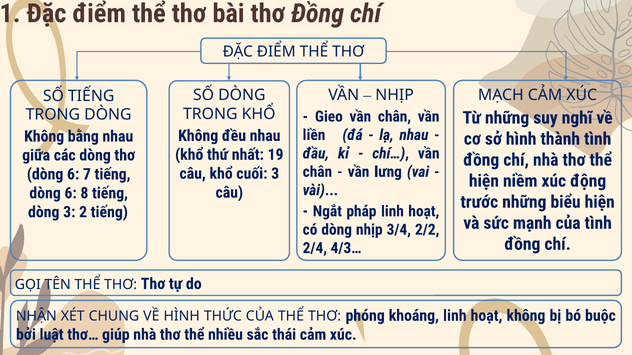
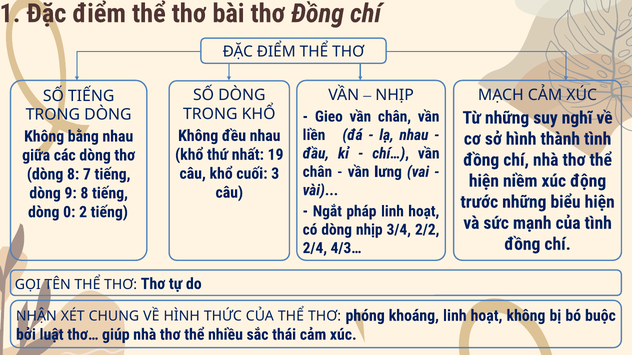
6 at (73, 174): 6 -> 8
6 at (71, 193): 6 -> 9
dòng 3: 3 -> 0
